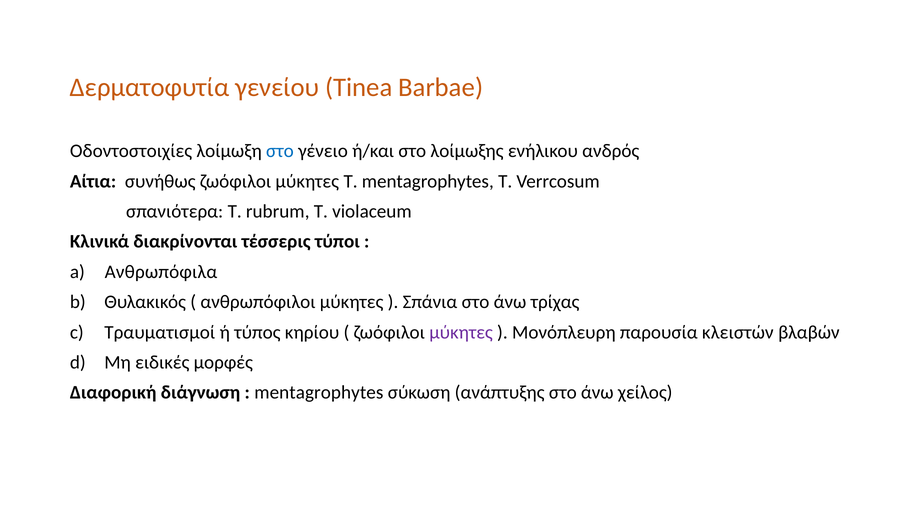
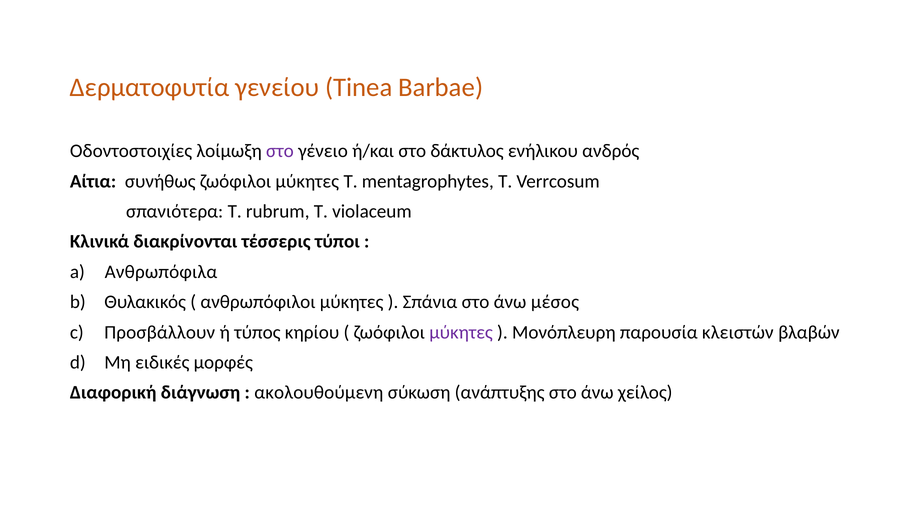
στο at (280, 151) colour: blue -> purple
λοίμωξης: λοίμωξης -> δάκτυλος
τρίχας: τρίχας -> μέσος
Τραυματισμοί: Τραυματισμοί -> Προσβάλλουν
mentagrophytes at (319, 392): mentagrophytes -> ακολουθούμενη
